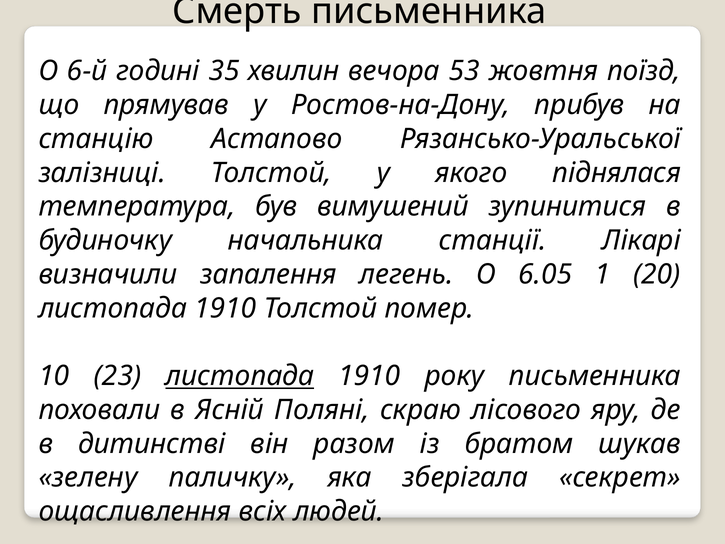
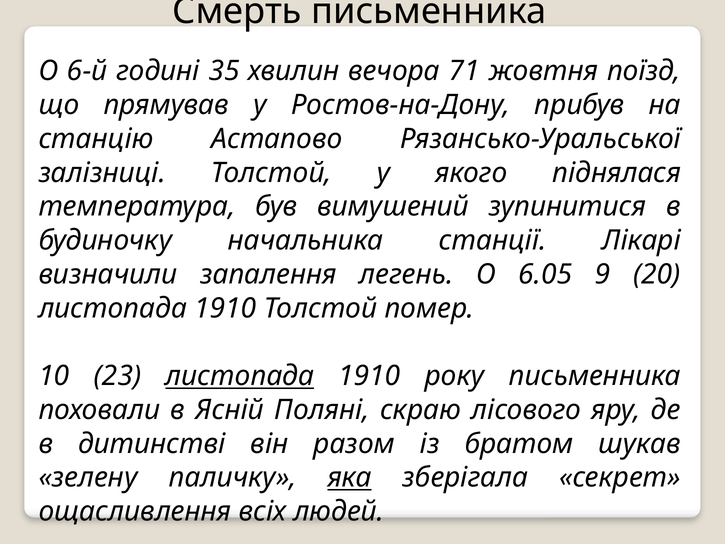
53: 53 -> 71
1: 1 -> 9
яка underline: none -> present
